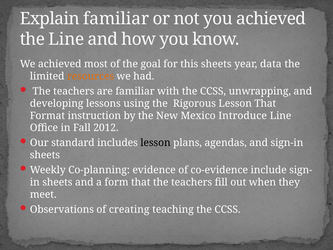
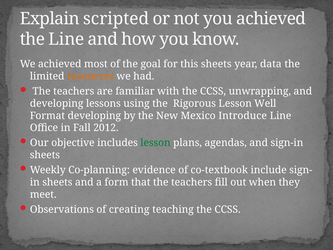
Explain familiar: familiar -> scripted
Lesson That: That -> Well
Format instruction: instruction -> developing
standard: standard -> objective
lesson at (155, 143) colour: black -> green
co-evidence: co-evidence -> co-textbook
